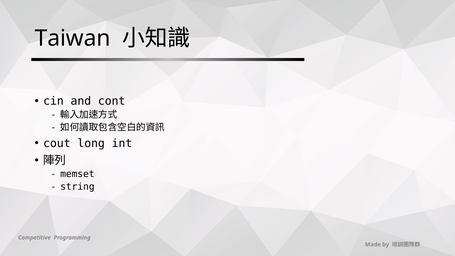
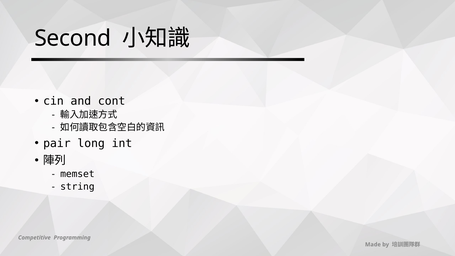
Taiwan: Taiwan -> Second
cout: cout -> pair
